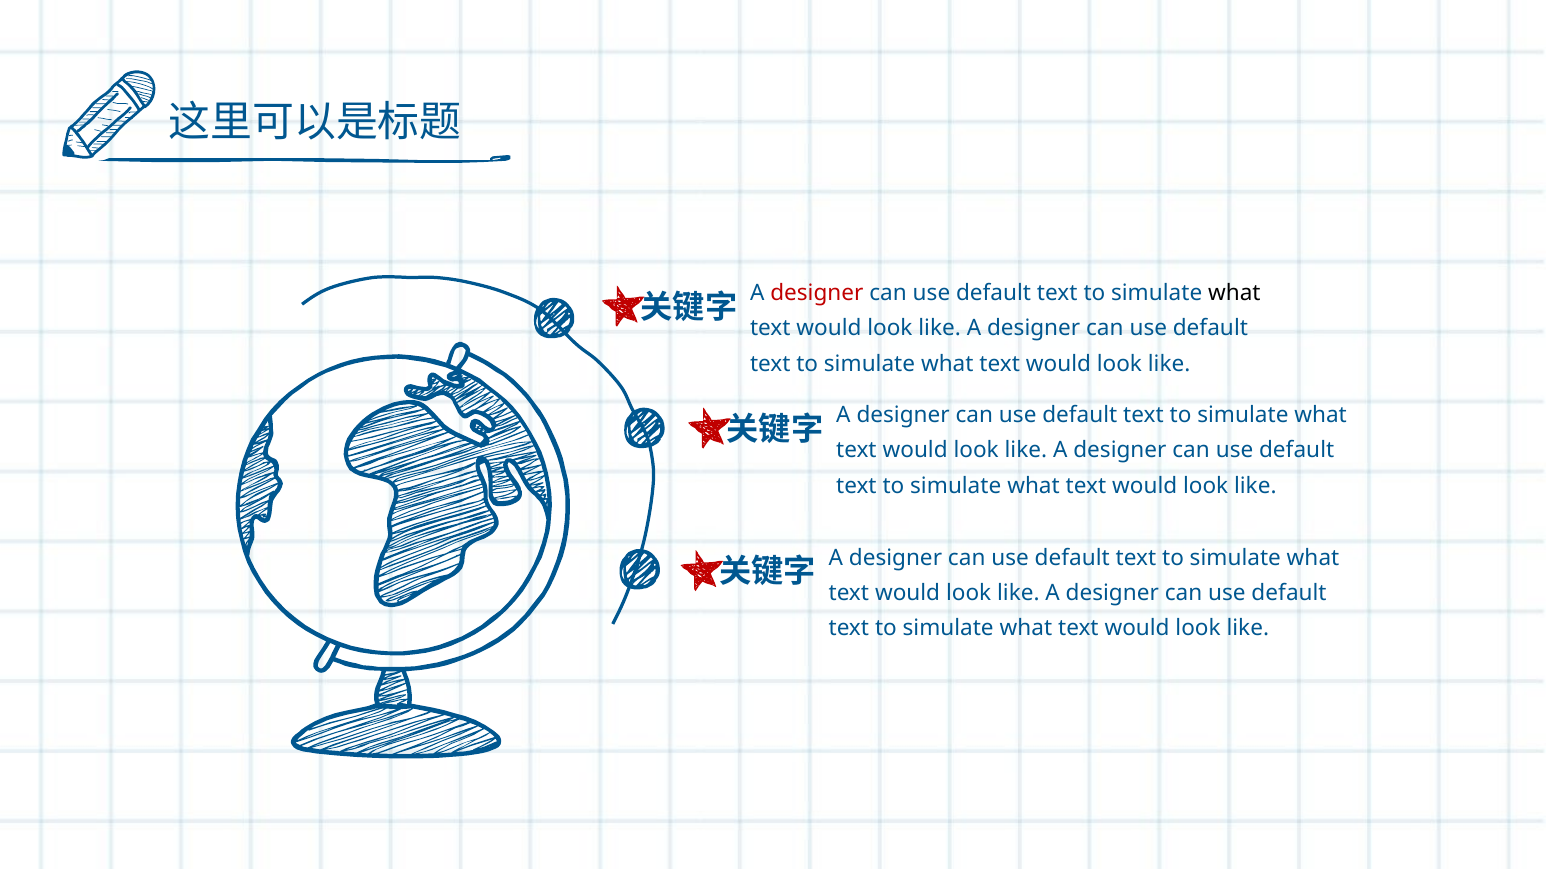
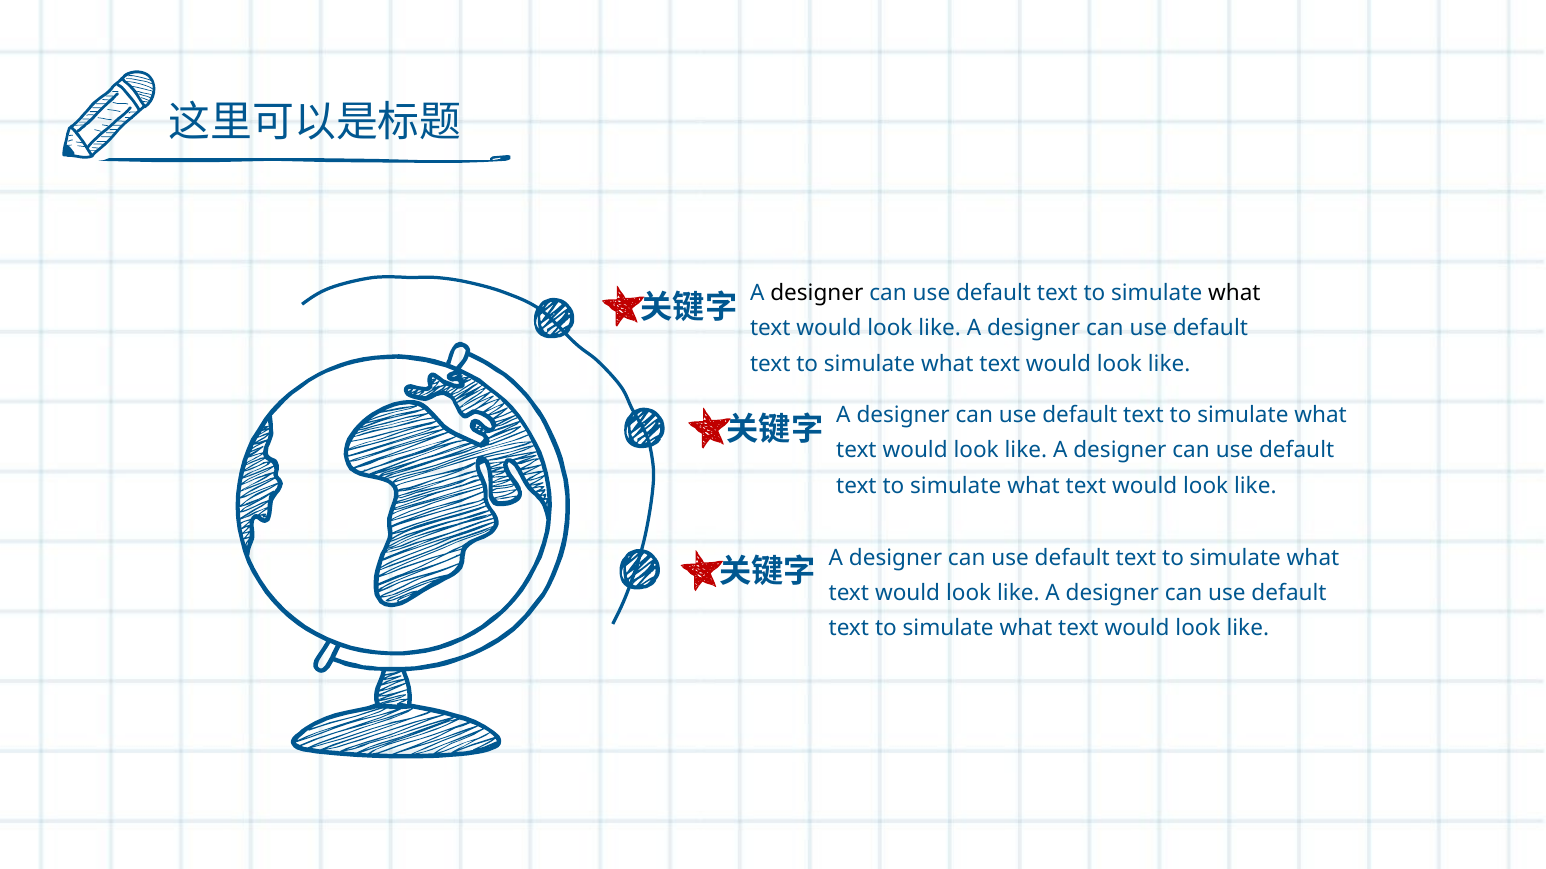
designer at (817, 294) colour: red -> black
